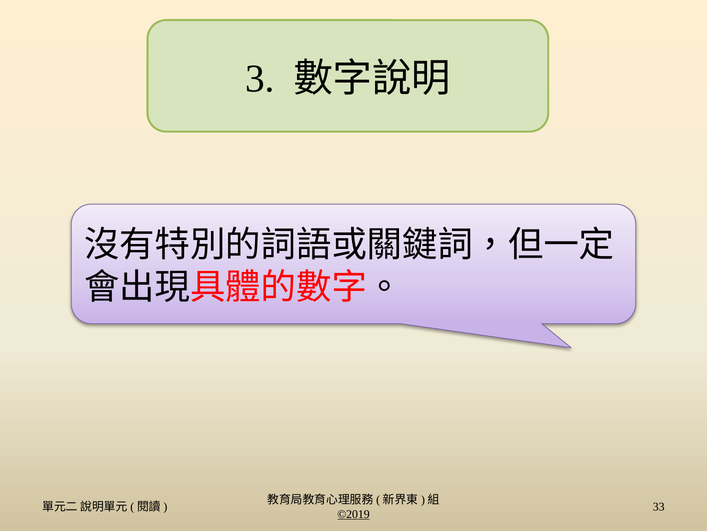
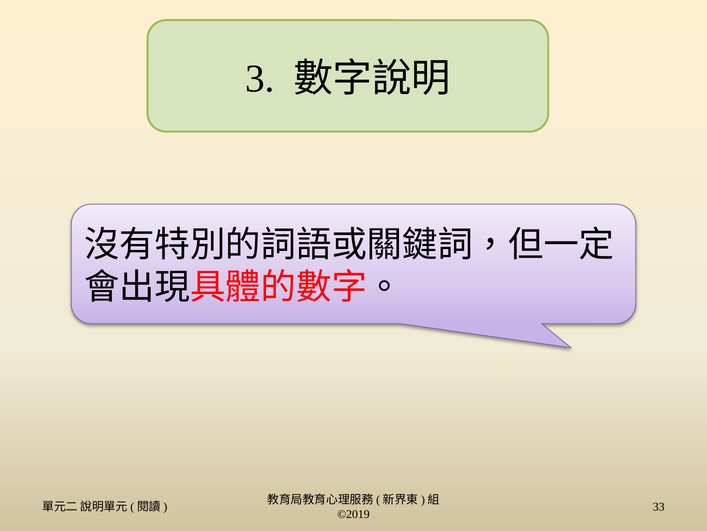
©2019 underline: present -> none
